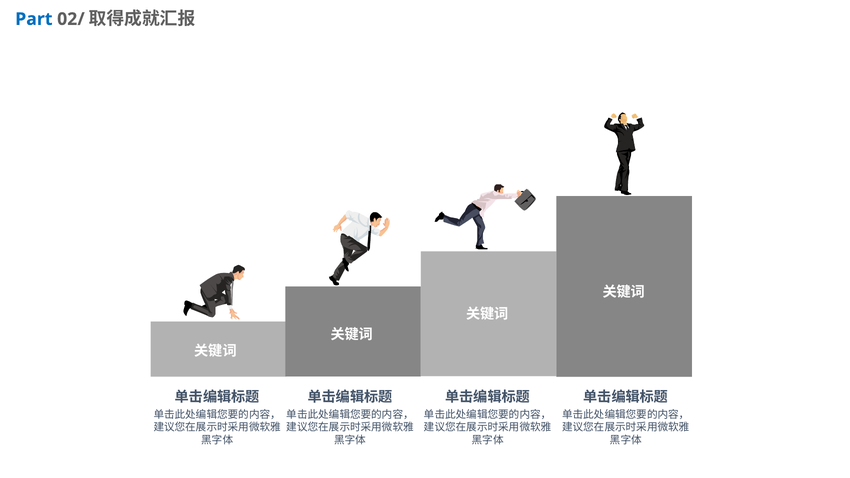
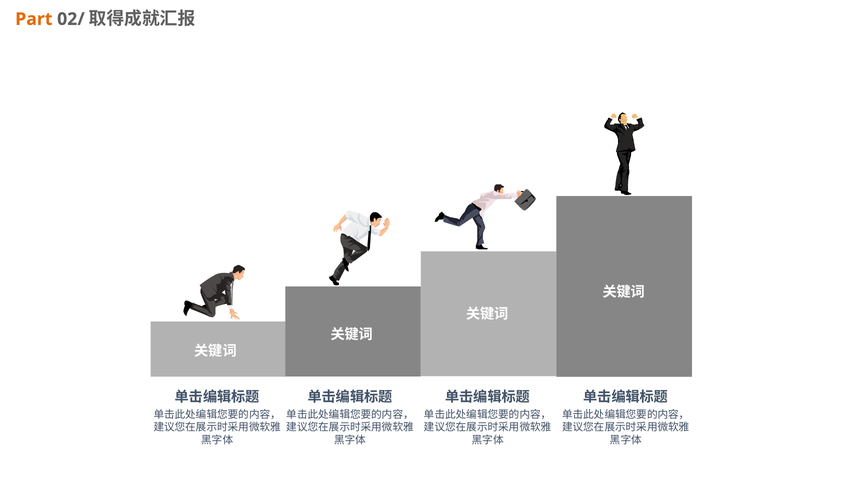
Part colour: blue -> orange
